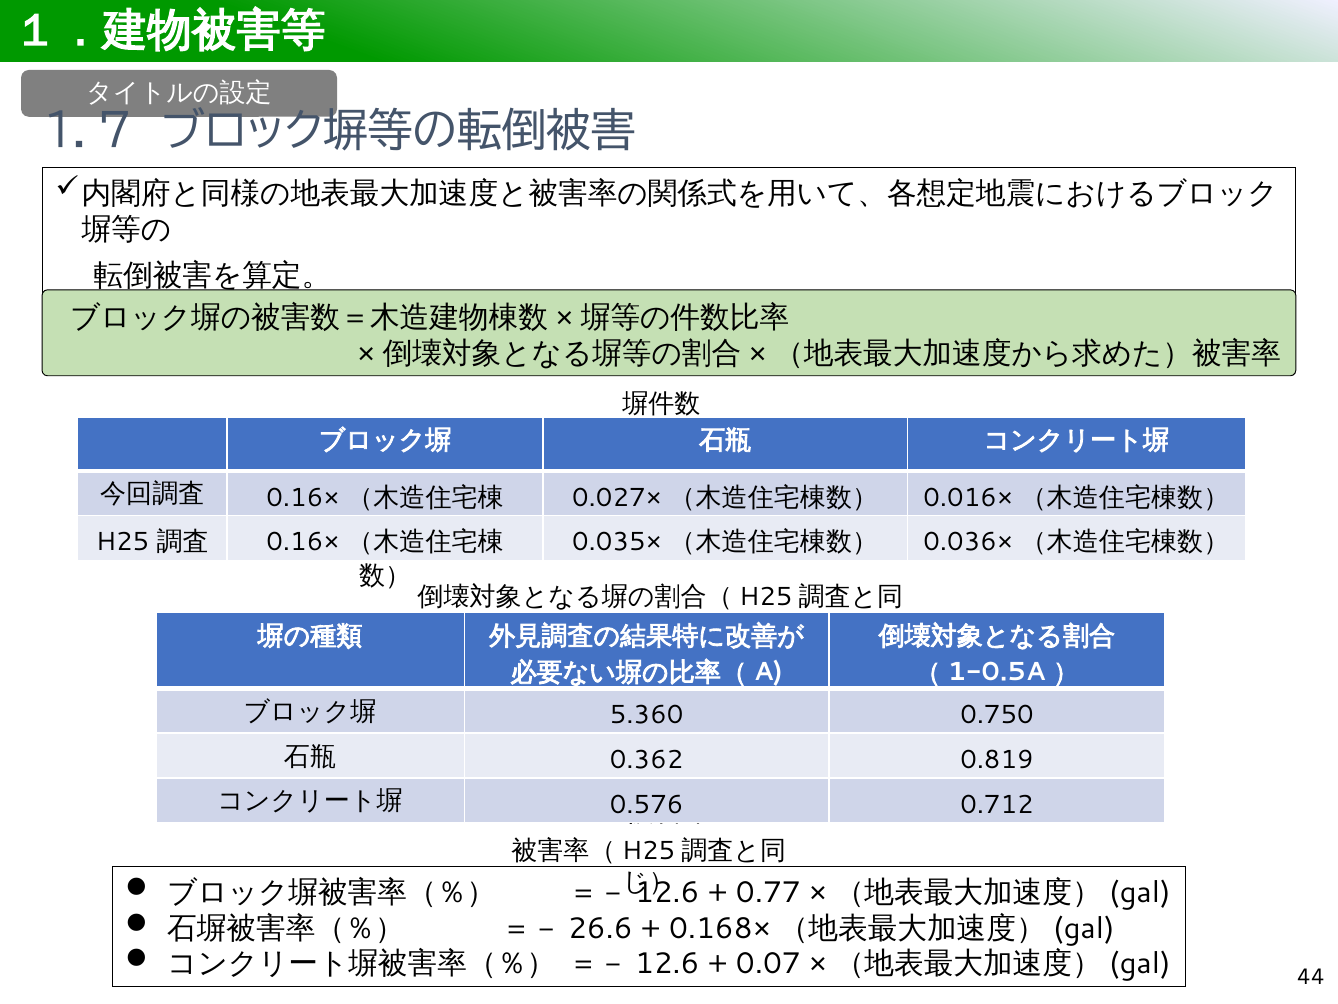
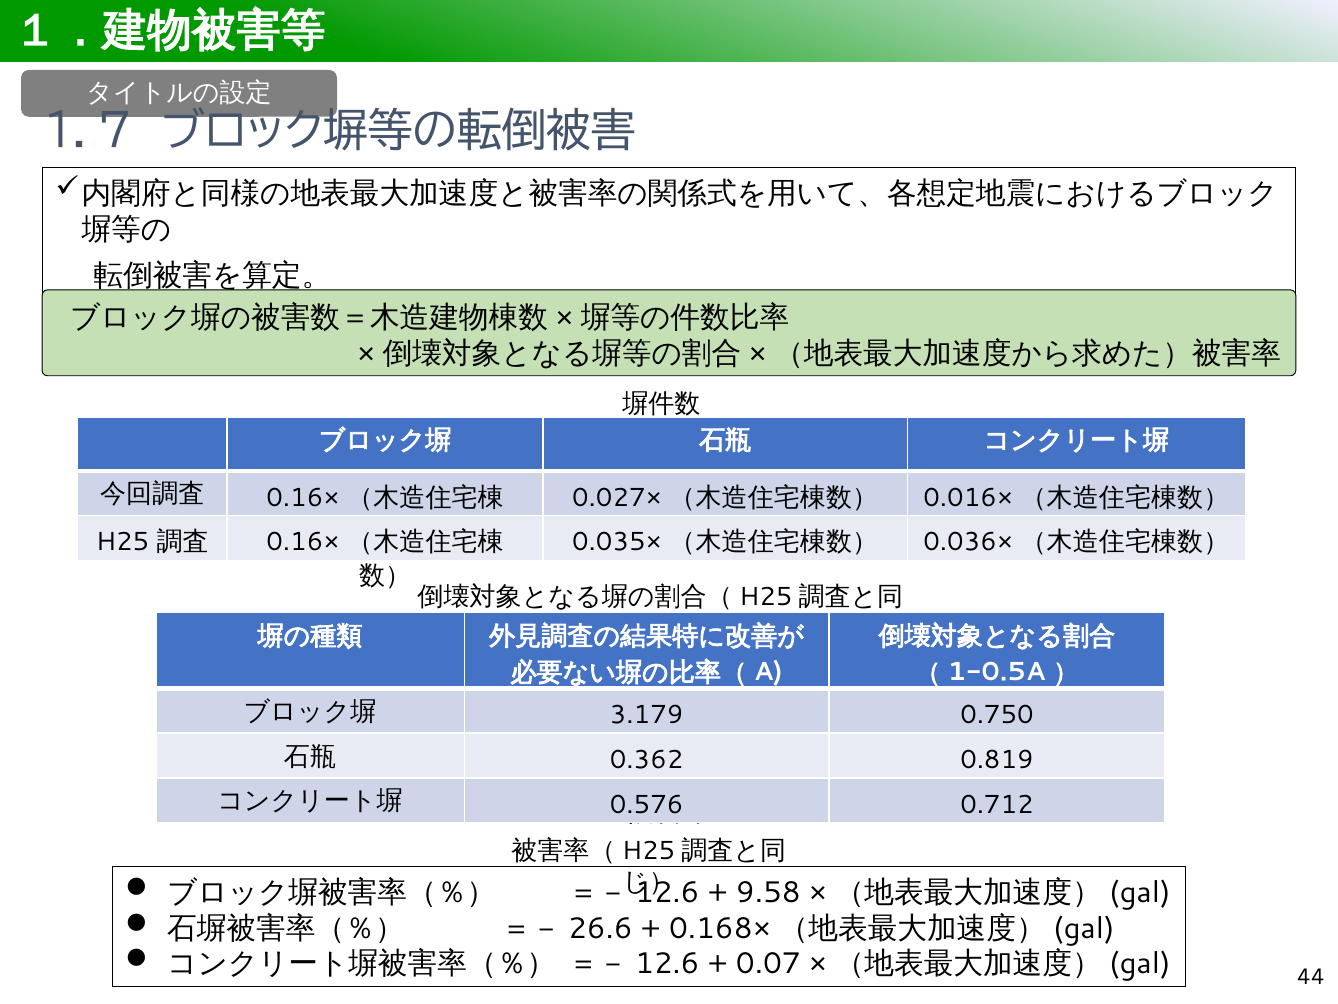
5.360: 5.360 -> 3.179
0.77: 0.77 -> 9.58
